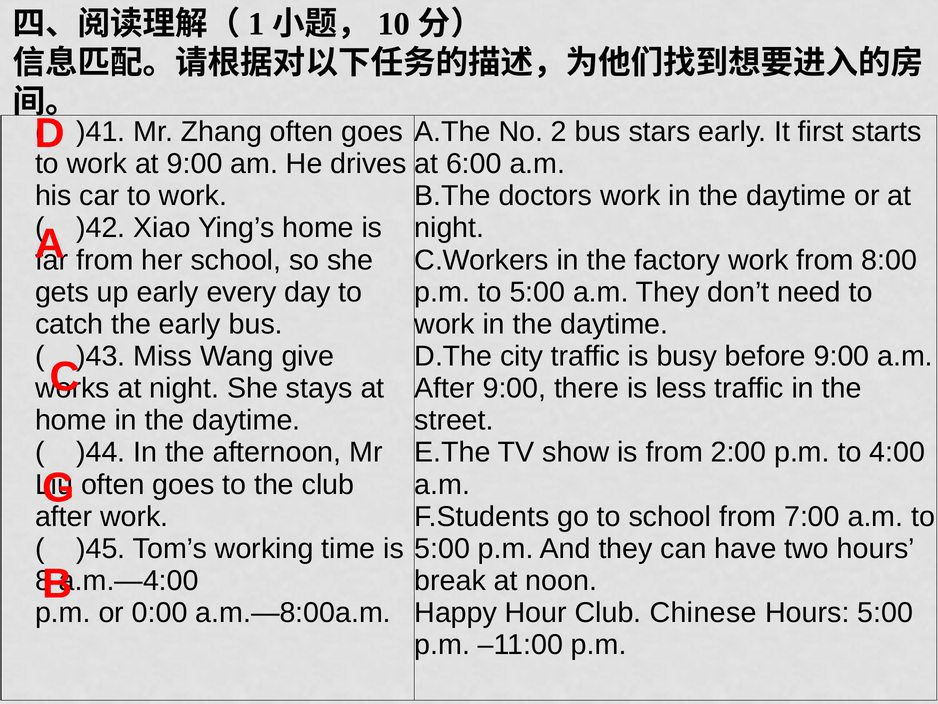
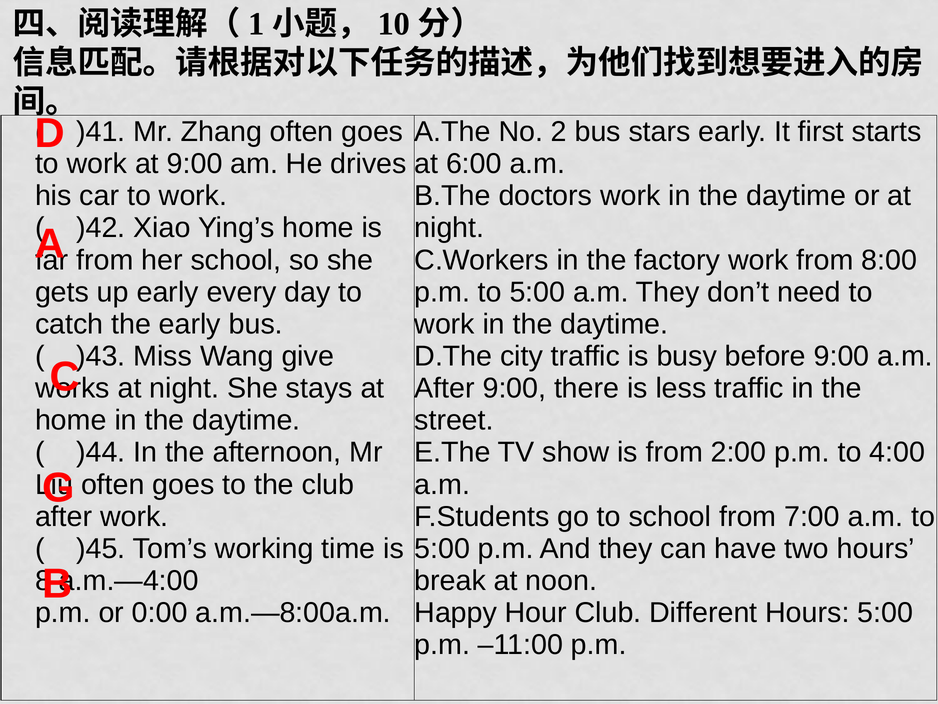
Chinese: Chinese -> Different
